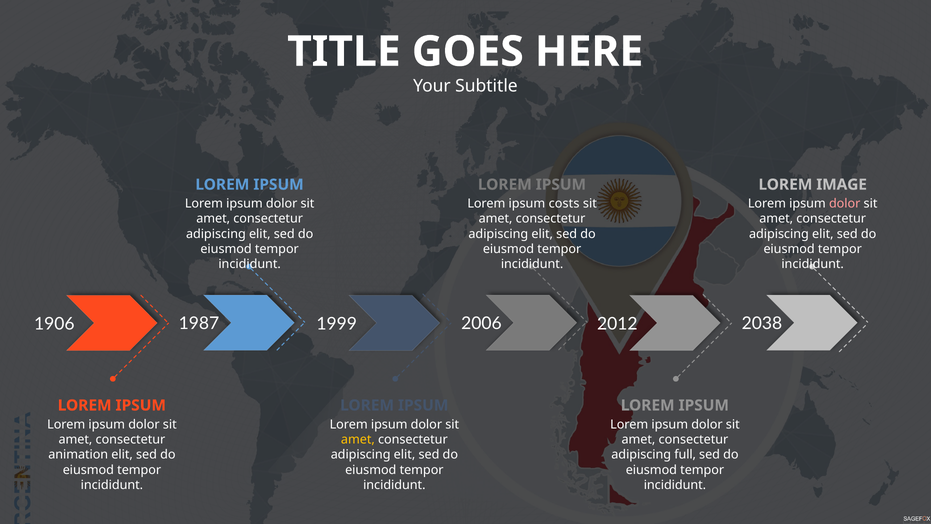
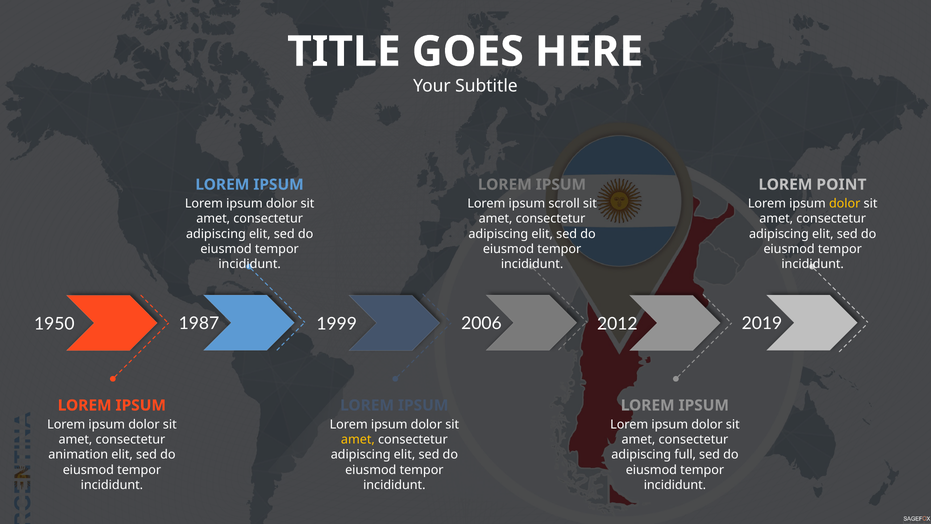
IMAGE: IMAGE -> POINT
costs: costs -> scroll
dolor at (845, 204) colour: pink -> yellow
1906: 1906 -> 1950
2038: 2038 -> 2019
